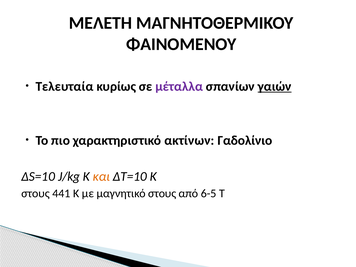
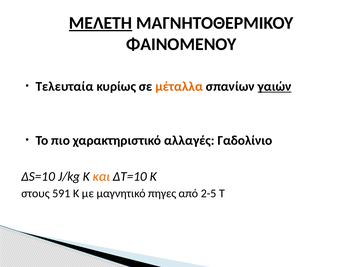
ΜΕΛΕΤΗ underline: none -> present
μέταλλα colour: purple -> orange
ακτίνων: ακτίνων -> αλλαγές
441: 441 -> 591
μαγνητικό στους: στους -> πηγες
6-5: 6-5 -> 2-5
